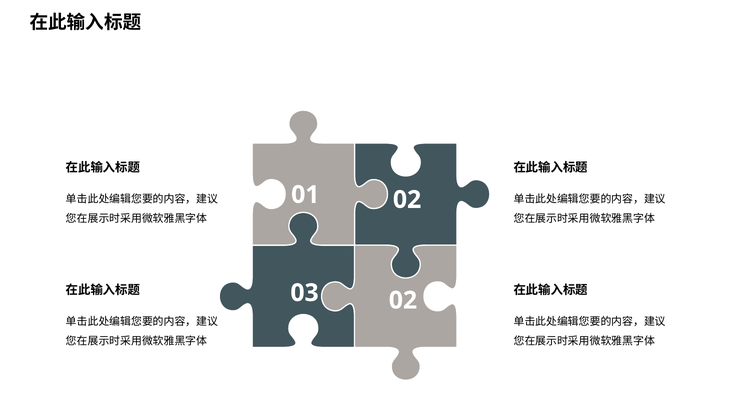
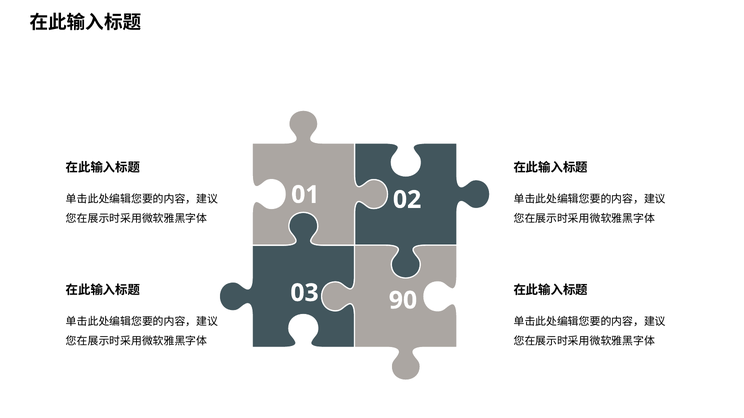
03 02: 02 -> 90
